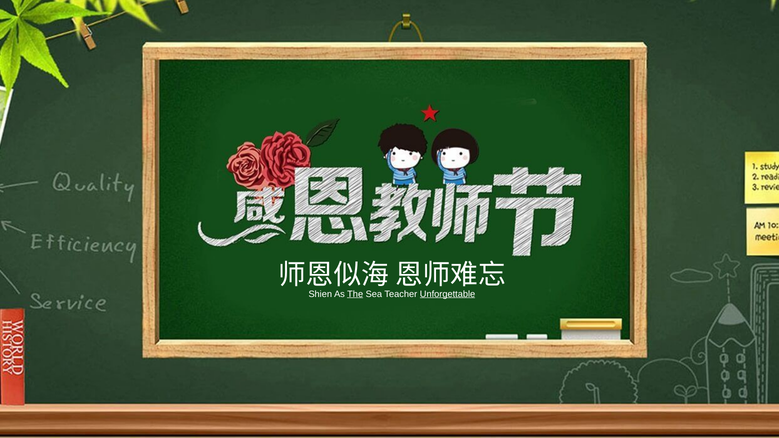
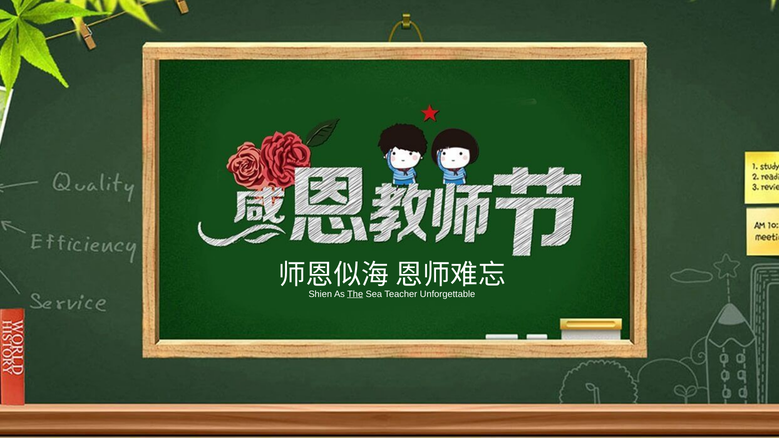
Unforgettable underline: present -> none
